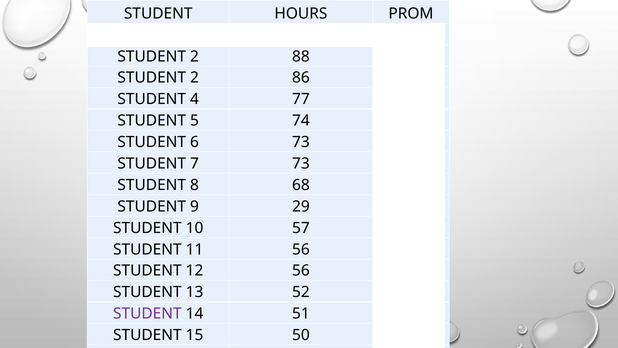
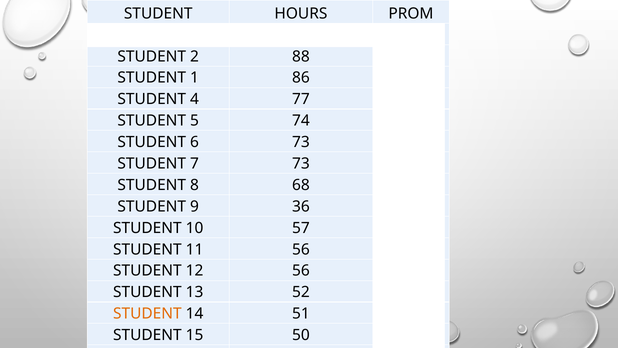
2 at (194, 78): 2 -> 1
29: 29 -> 36
STUDENT at (147, 313) colour: purple -> orange
